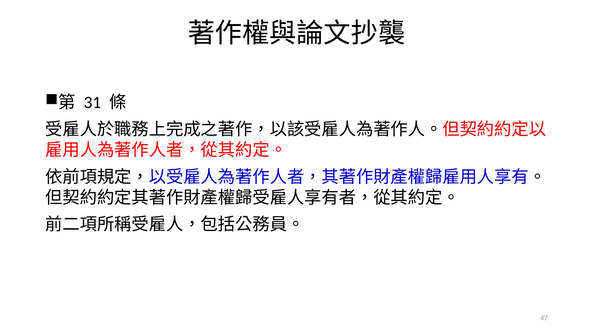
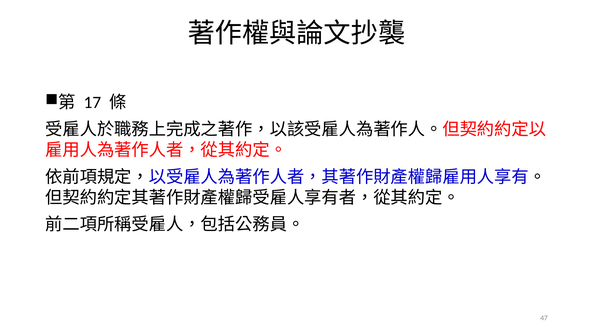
31: 31 -> 17
